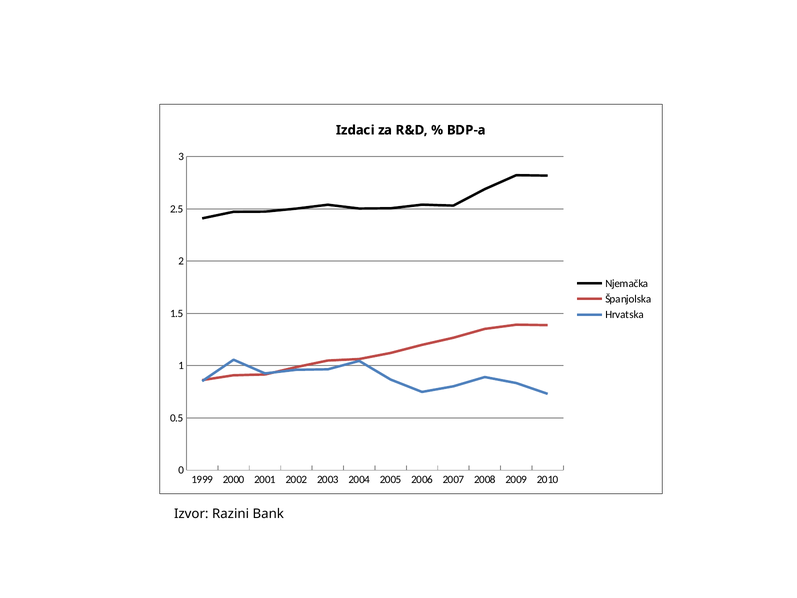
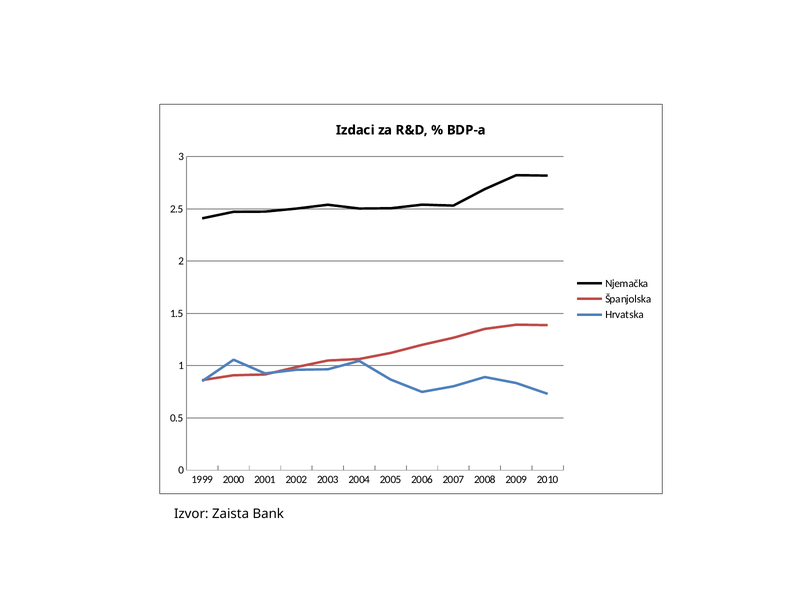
Razini: Razini -> Zaista
